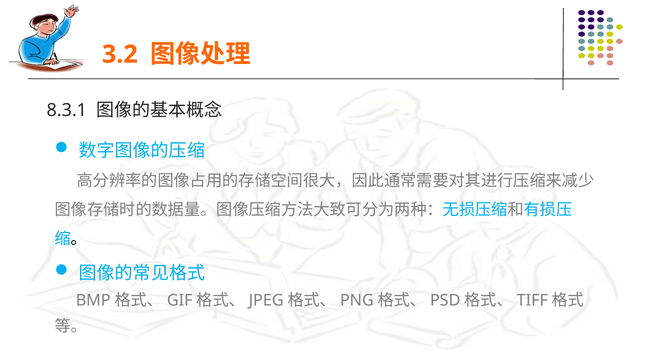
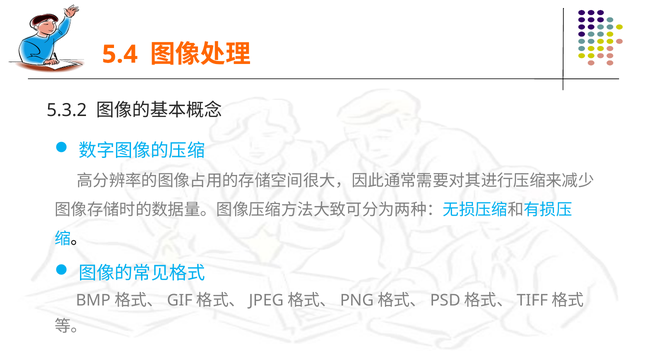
3.2: 3.2 -> 5.4
8.3.1: 8.3.1 -> 5.3.2
